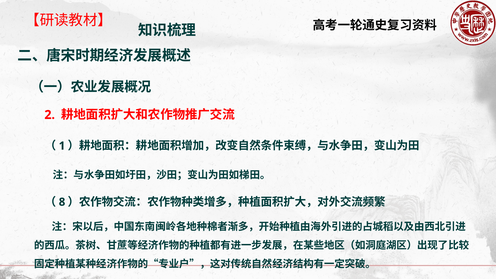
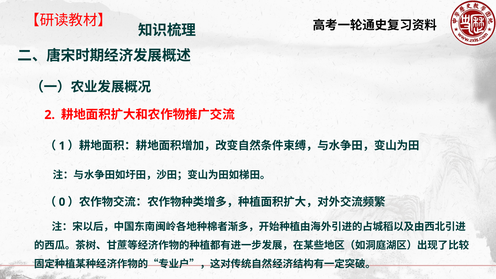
8: 8 -> 0
